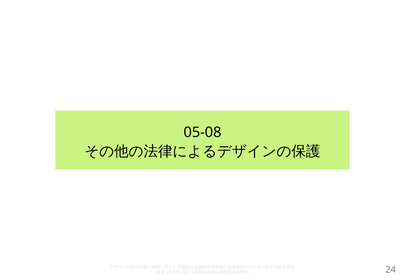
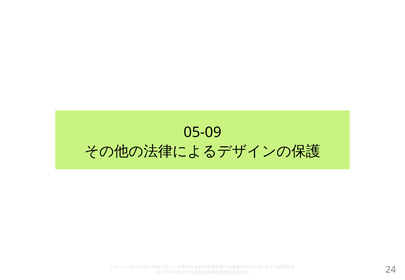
05-08: 05-08 -> 05-09
